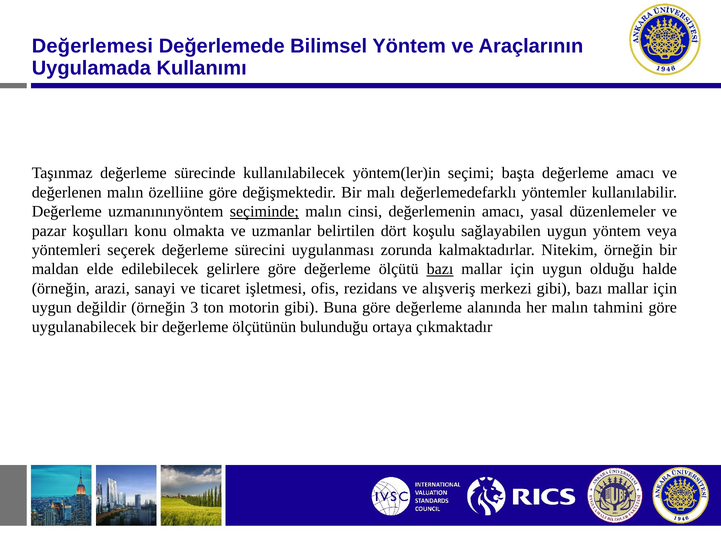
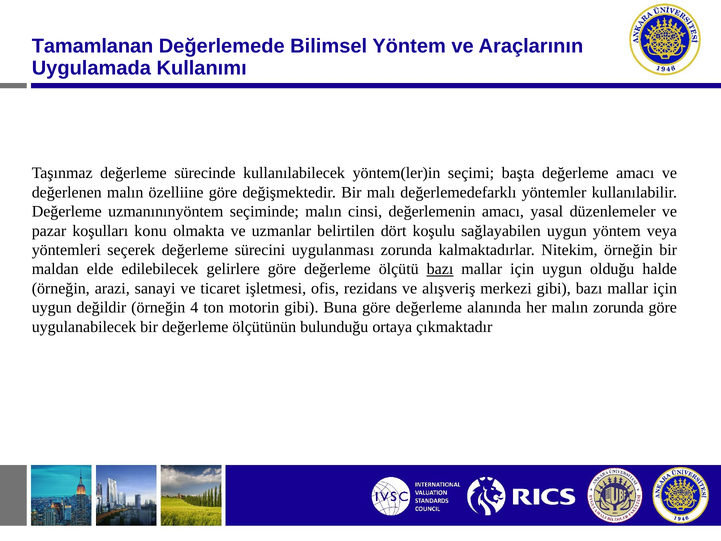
Değerlemesi: Değerlemesi -> Tamamlanan
seçiminde underline: present -> none
3: 3 -> 4
malın tahmini: tahmini -> zorunda
